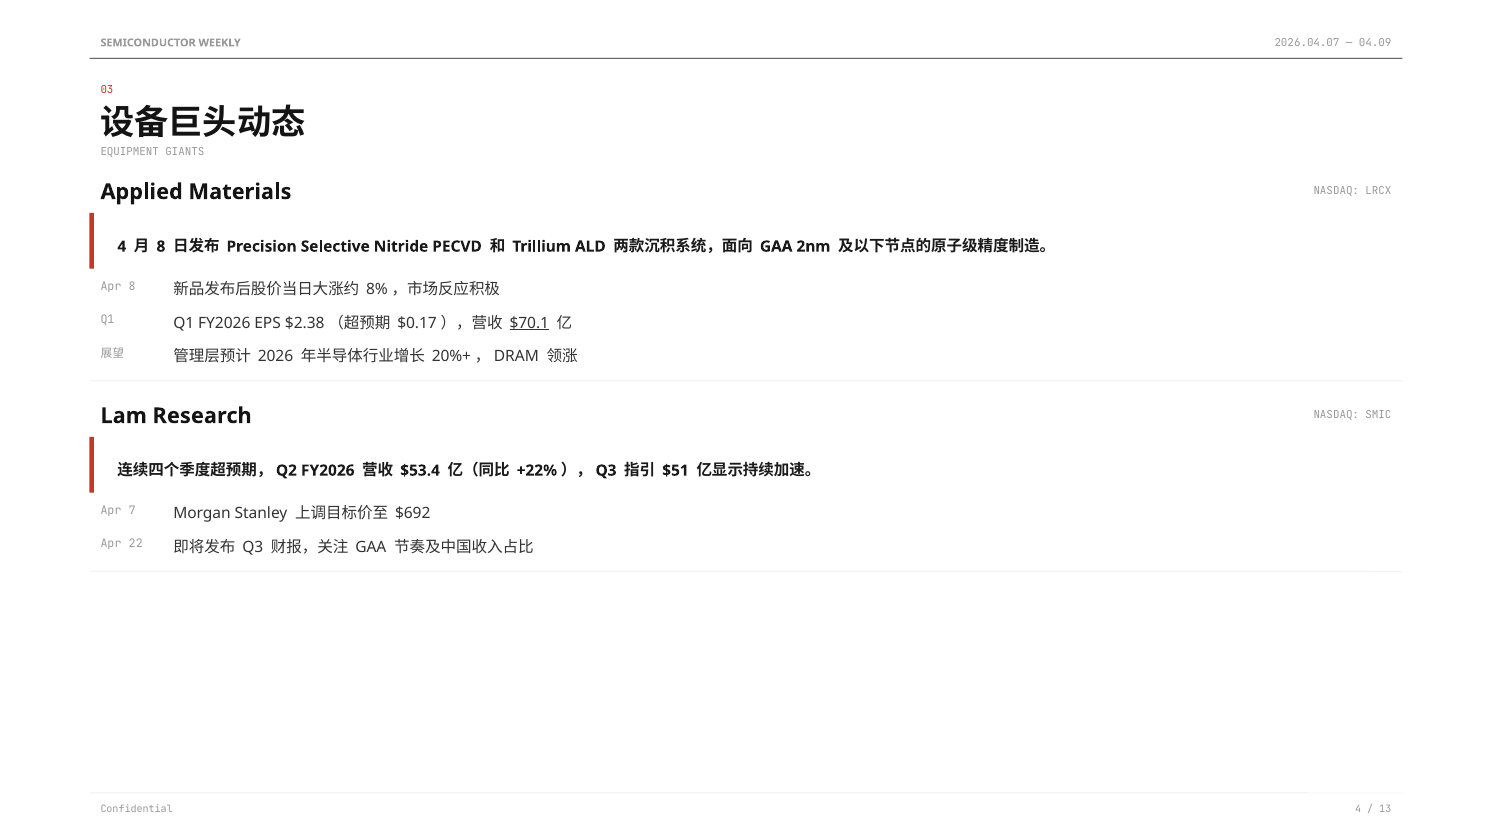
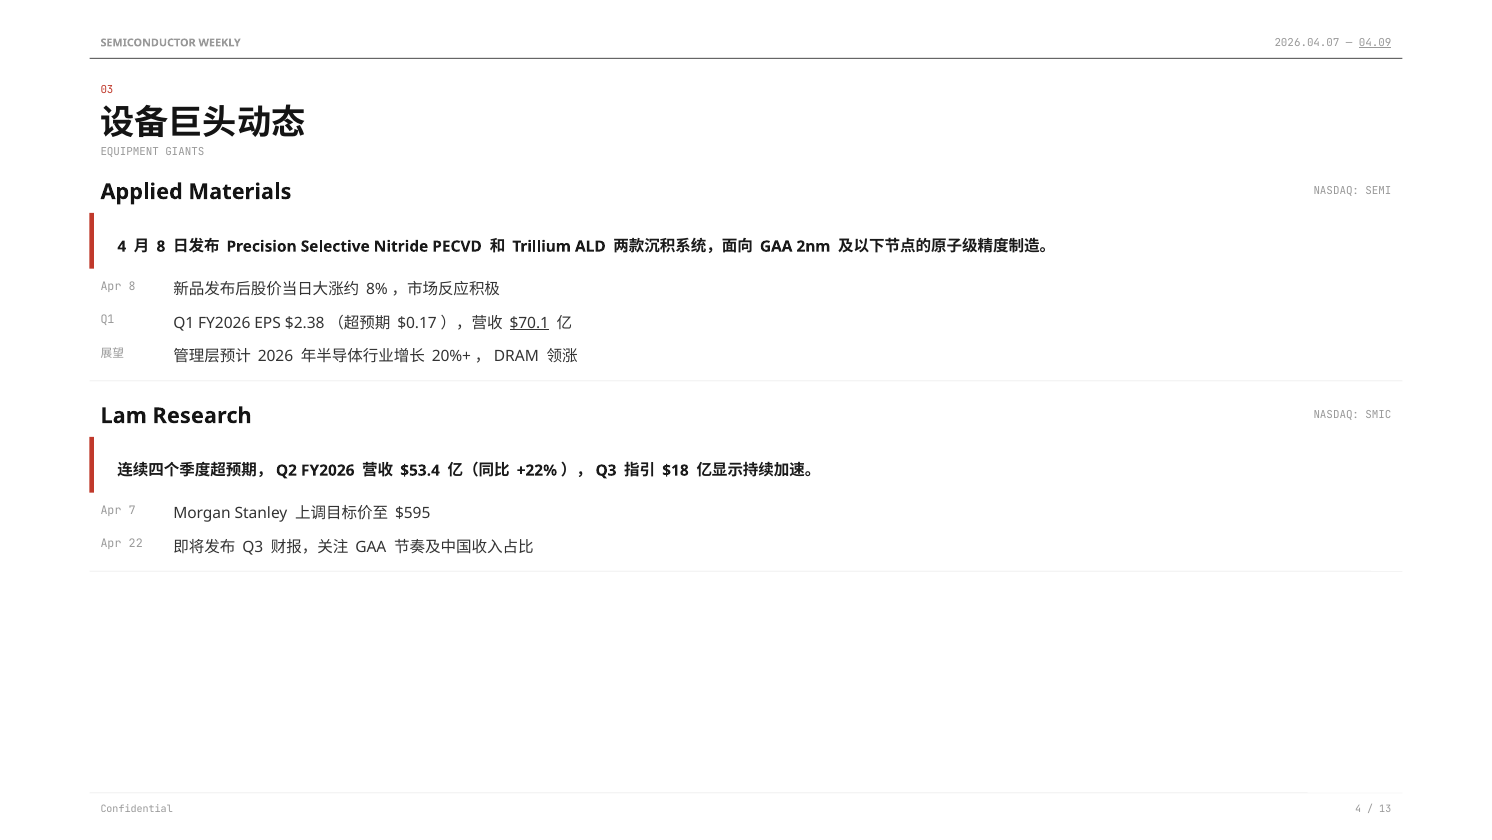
04.09 underline: none -> present
LRCX: LRCX -> SEMI
$51: $51 -> $18
$692: $692 -> $595
